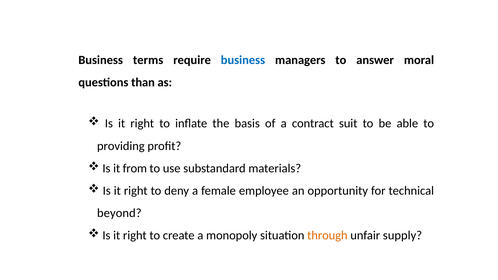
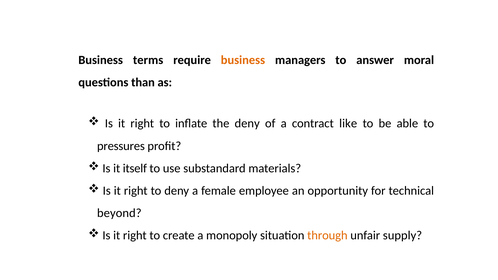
business at (243, 60) colour: blue -> orange
the basis: basis -> deny
suit: suit -> like
providing: providing -> pressures
from: from -> itself
